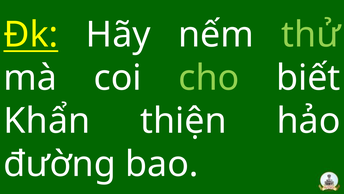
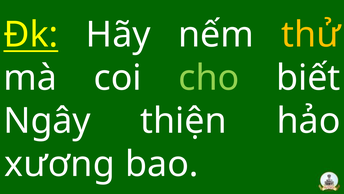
thử colour: light green -> yellow
Khẩn: Khẩn -> Ngây
đường: đường -> xương
